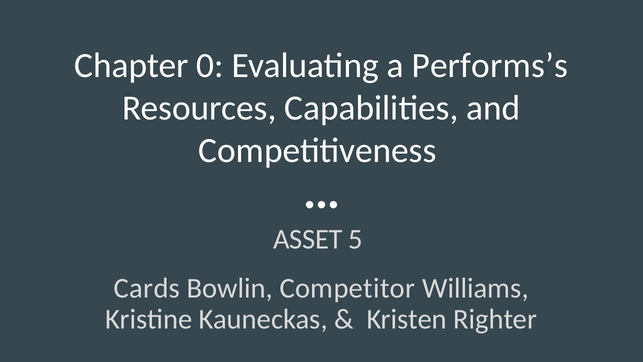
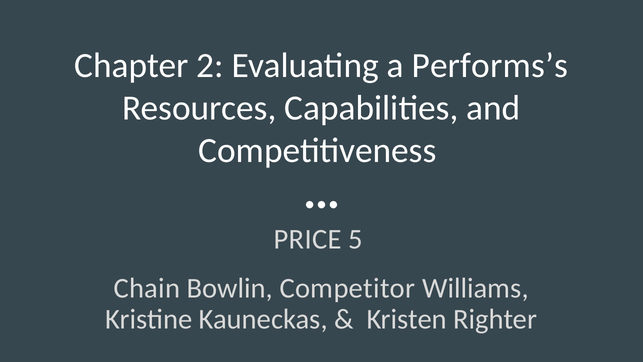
0: 0 -> 2
ASSET: ASSET -> PRICE
Cards: Cards -> Chain
